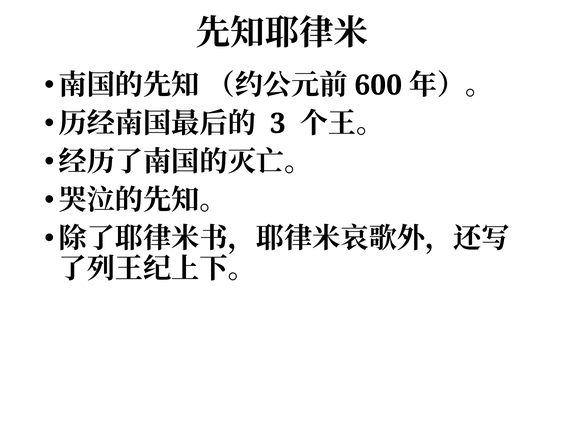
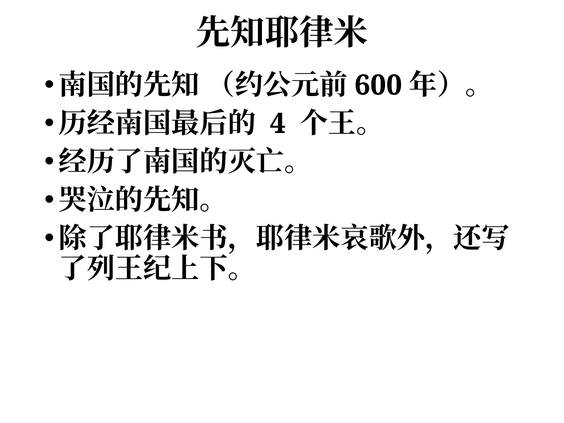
3: 3 -> 4
